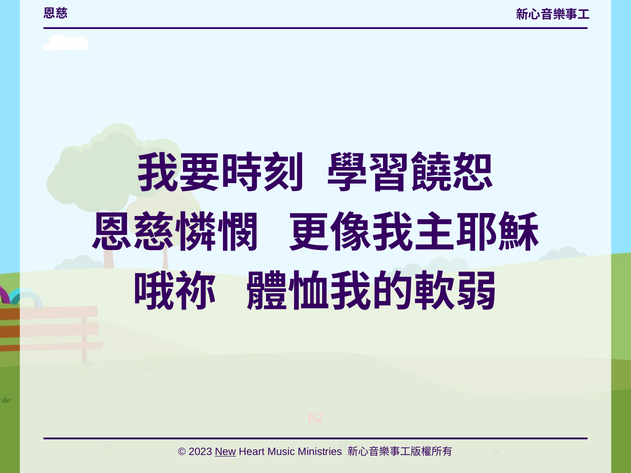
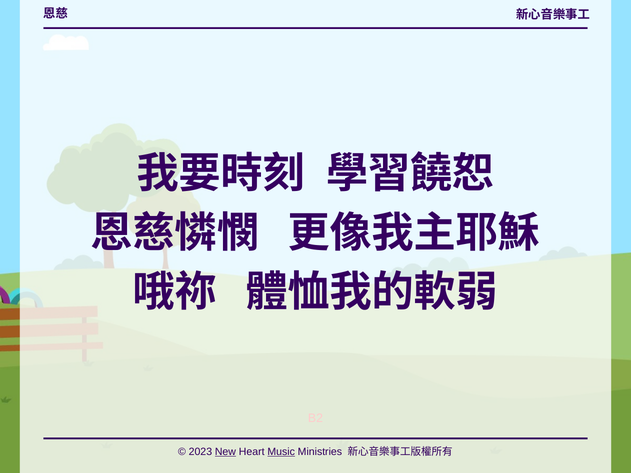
Music underline: none -> present
